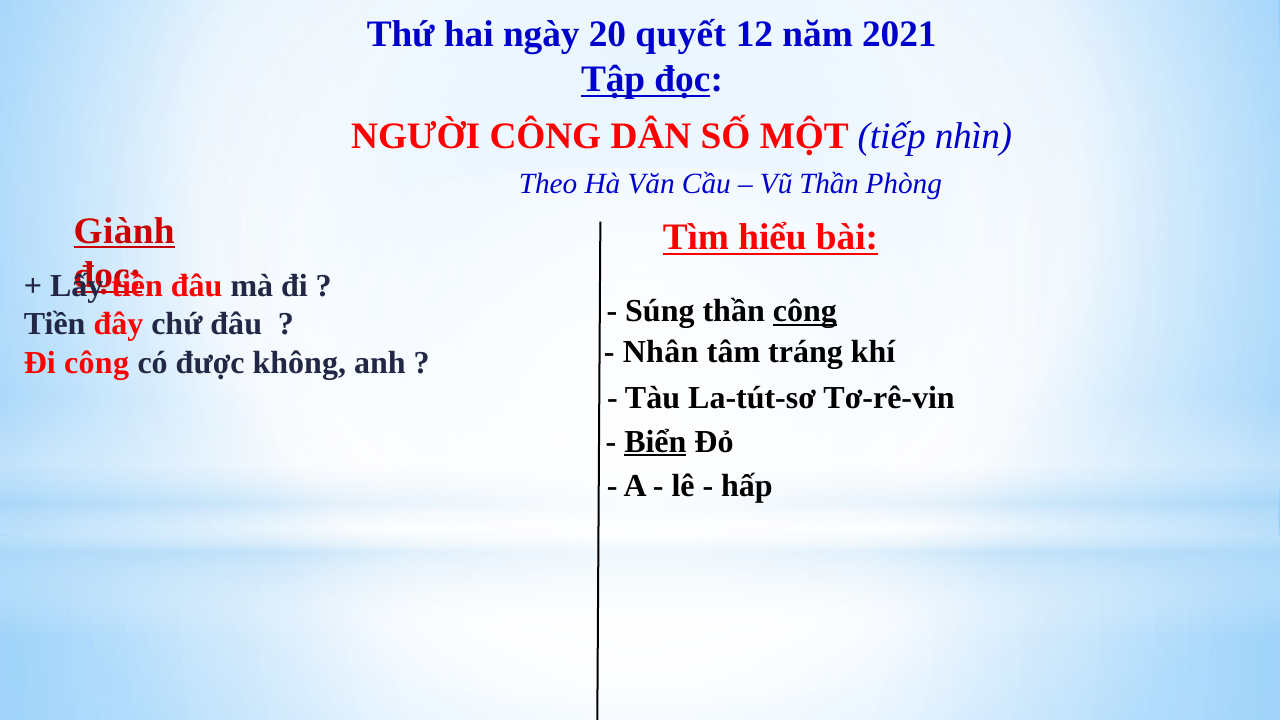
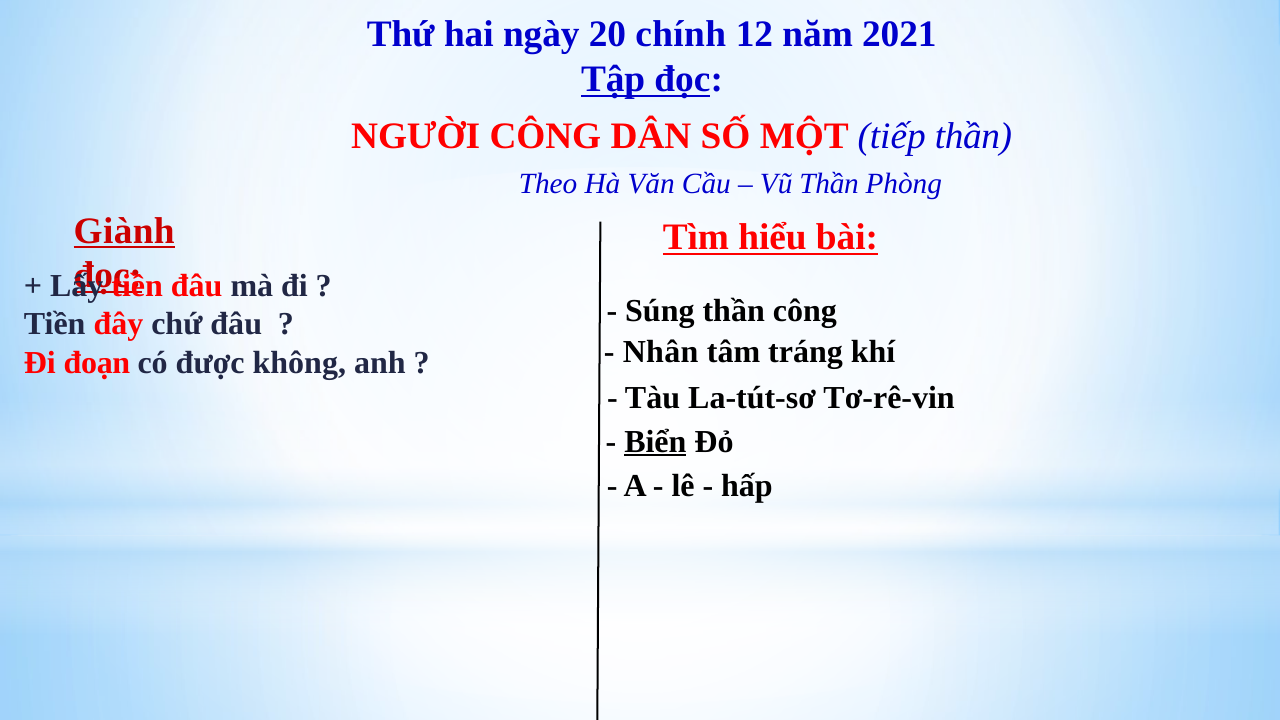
quyết: quyết -> chính
tiếp nhìn: nhìn -> thần
công at (805, 311) underline: present -> none
Đi công: công -> đoạn
